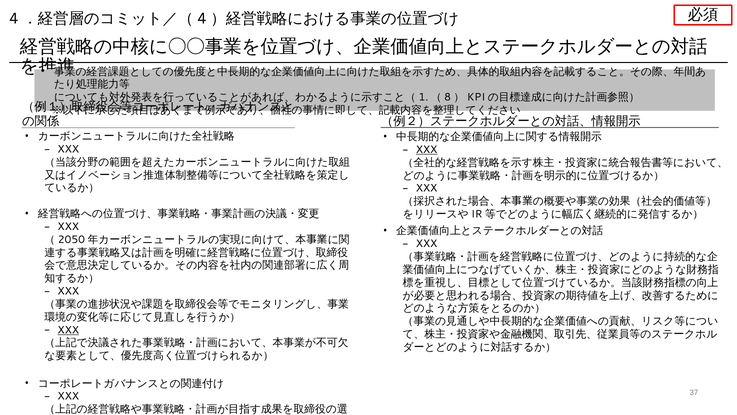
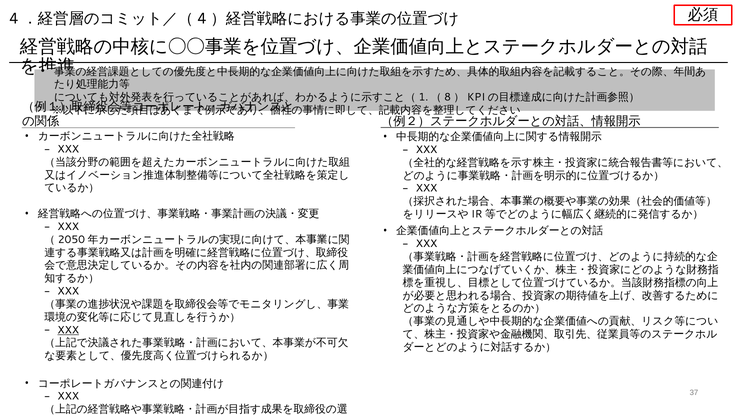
XXX at (427, 150) underline: present -> none
